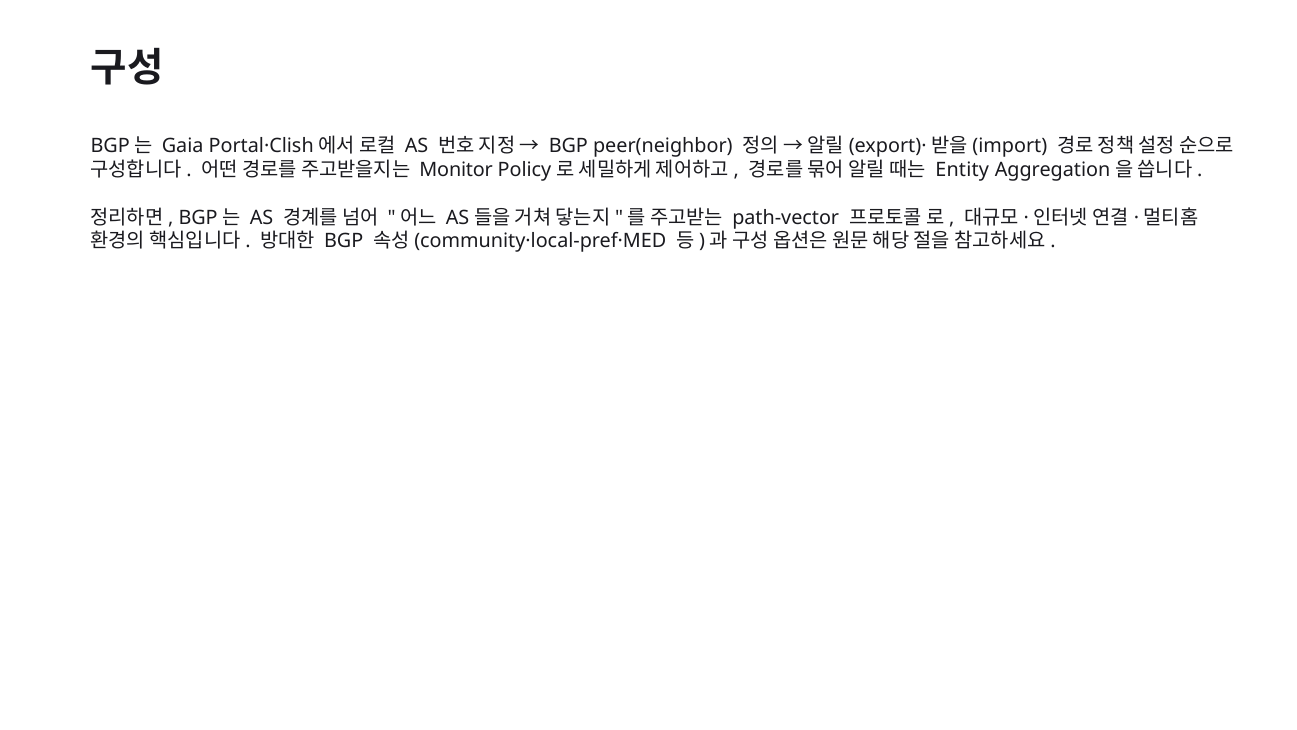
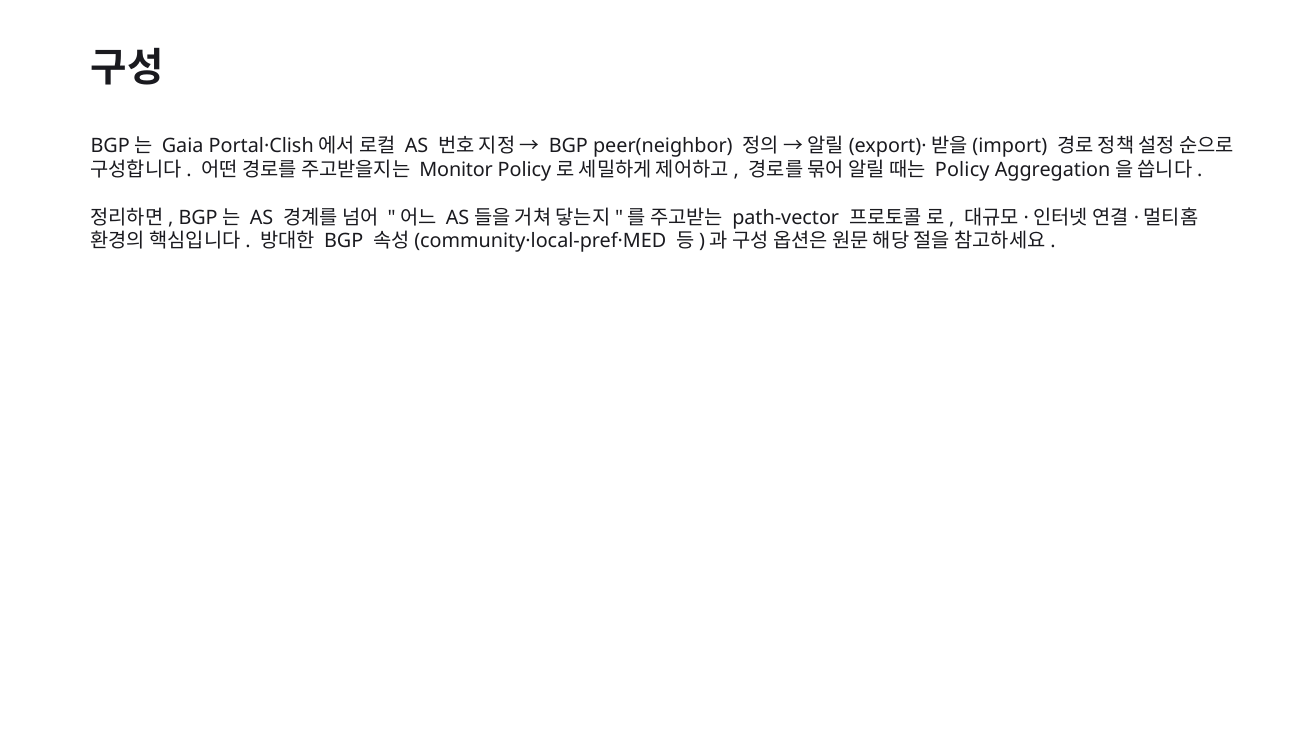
Entity at (962, 170): Entity -> Policy
